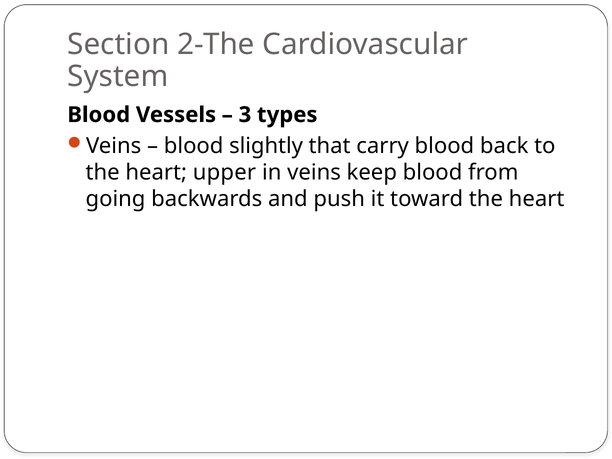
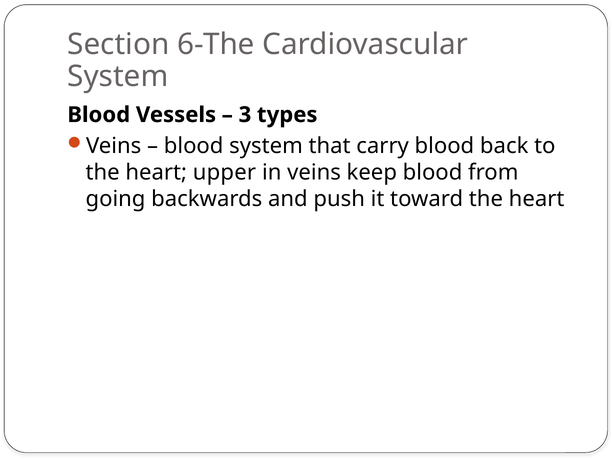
2-The: 2-The -> 6-The
blood slightly: slightly -> system
